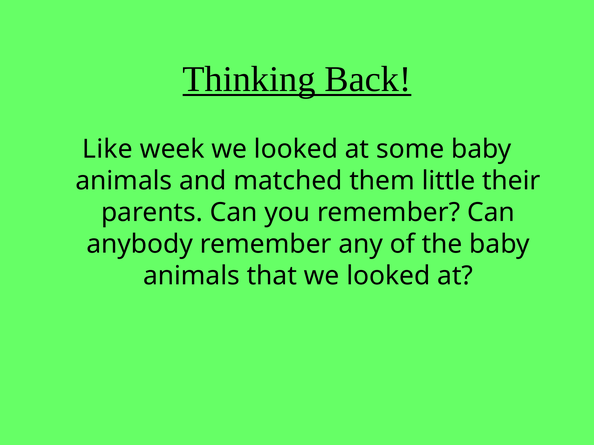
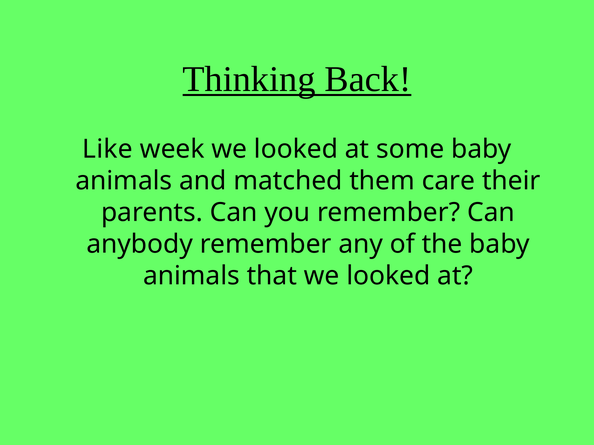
little: little -> care
